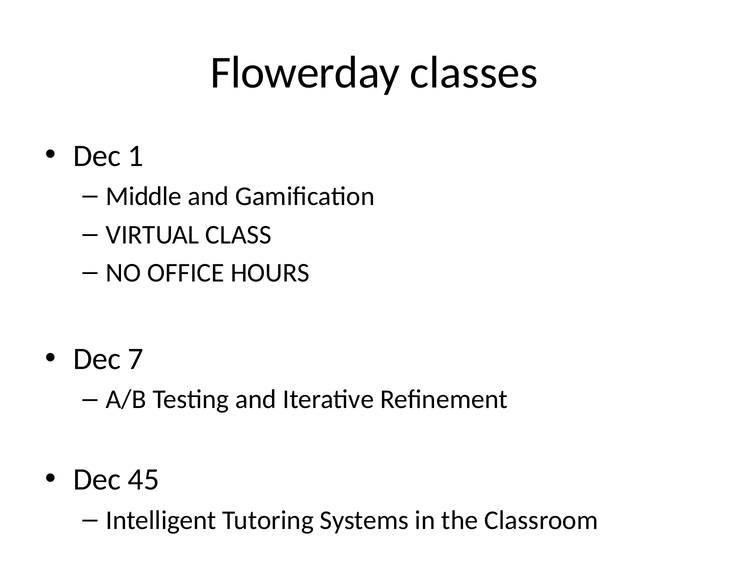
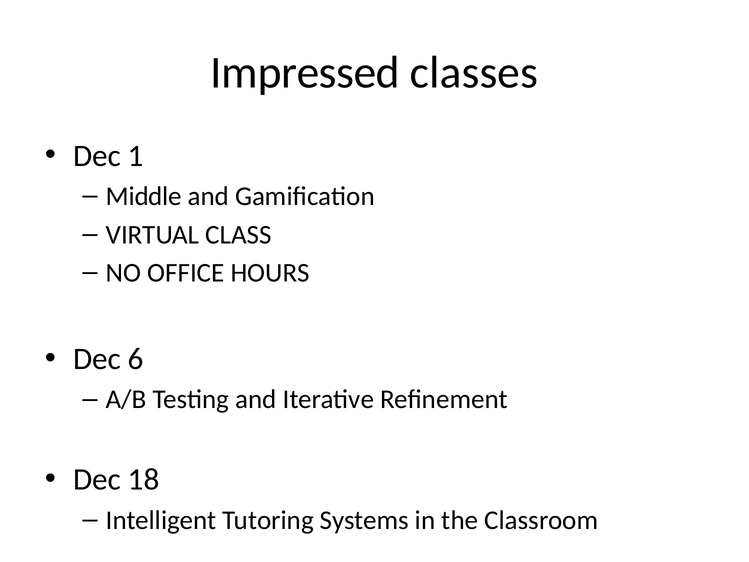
Flowerday: Flowerday -> Impressed
7: 7 -> 6
45: 45 -> 18
